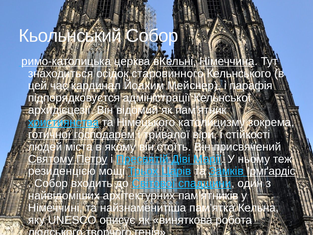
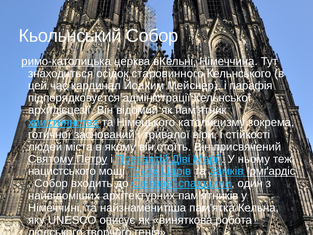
господарем: господарем -> заснований
резиденцією: резиденцією -> нацистського
